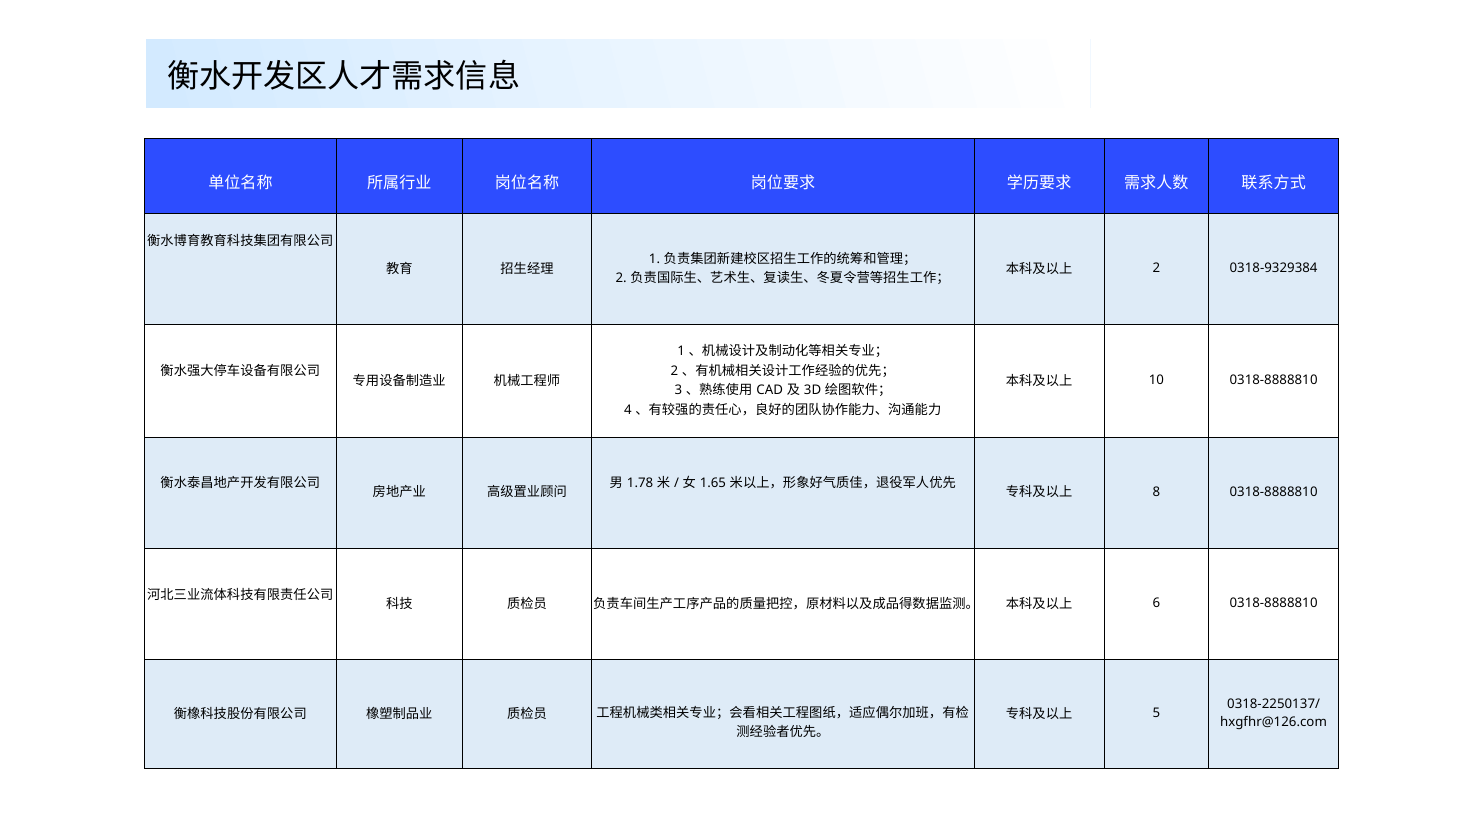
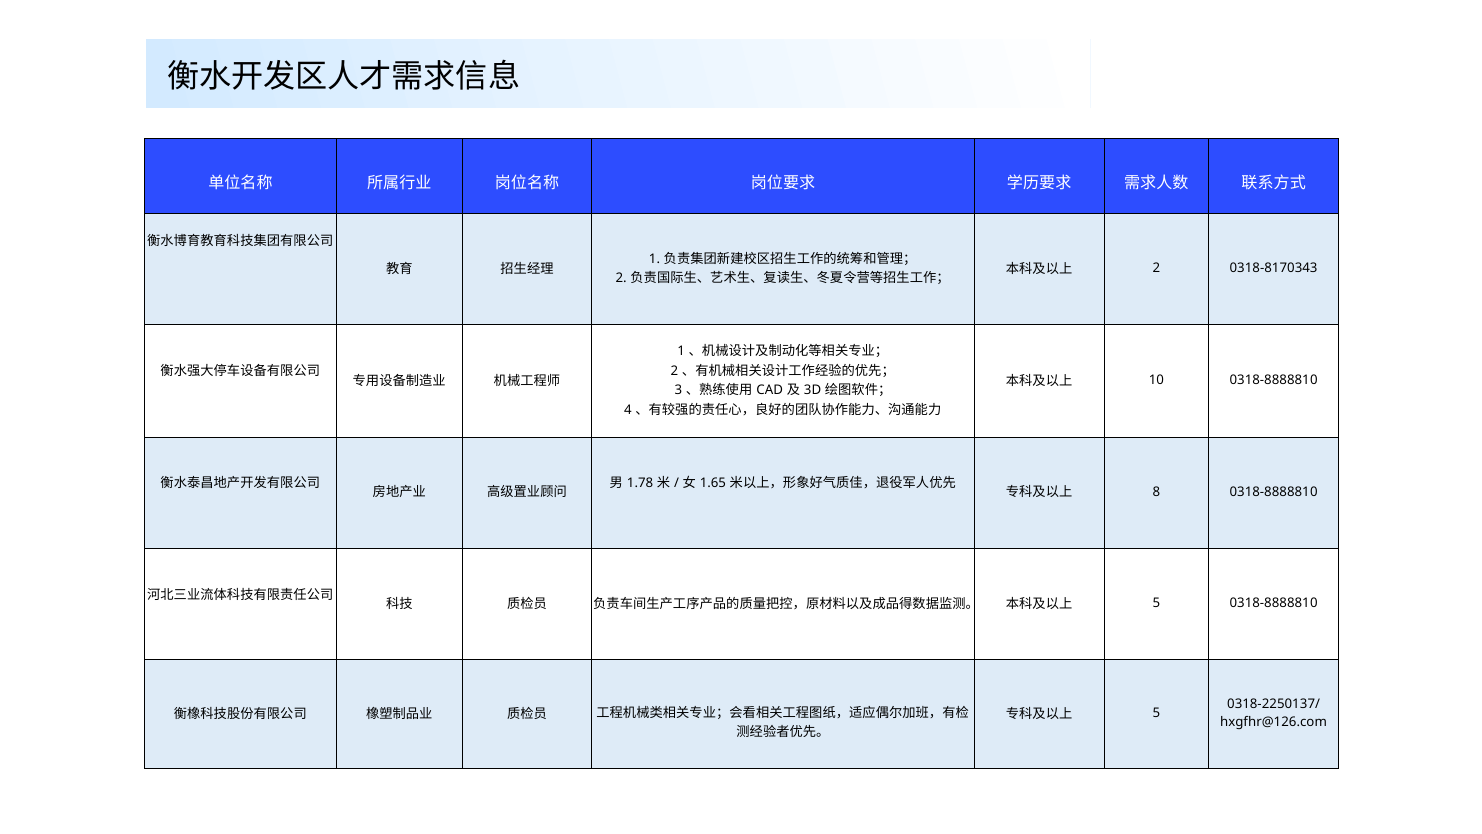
0318-9329384: 0318-9329384 -> 0318-8170343
6 at (1156, 603): 6 -> 5
